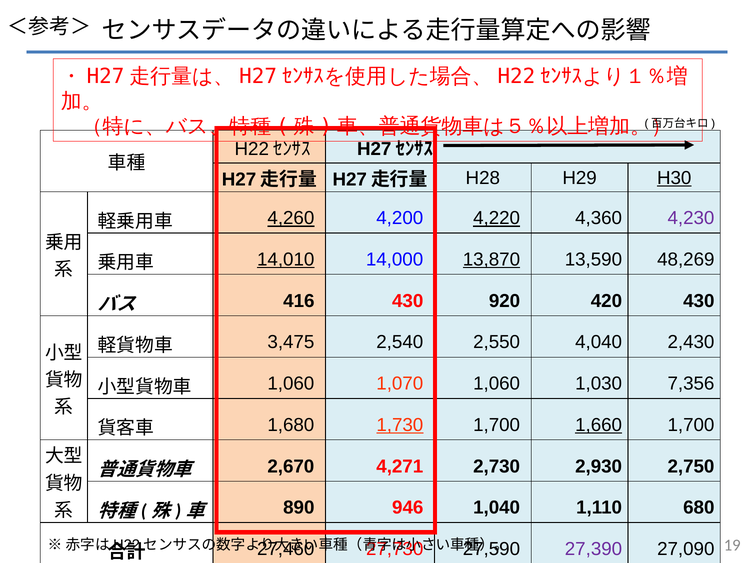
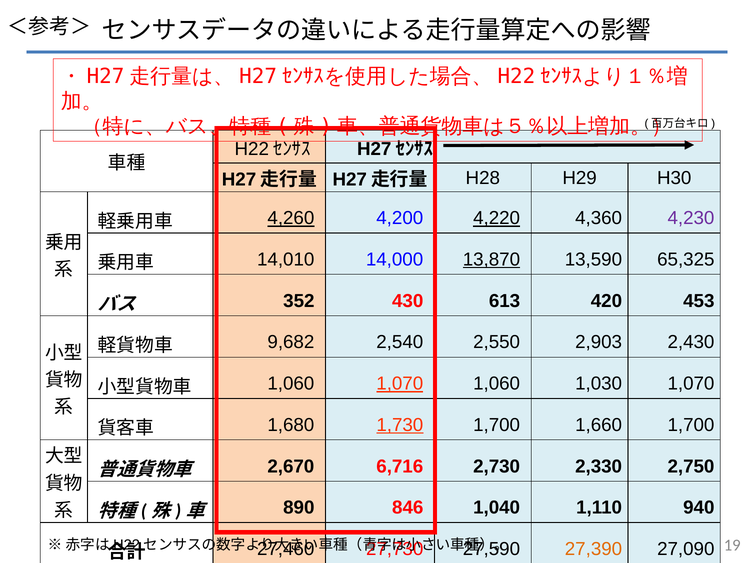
H30 underline: present -> none
14,010 underline: present -> none
48,269: 48,269 -> 65,325
416: 416 -> 352
920: 920 -> 613
420 430: 430 -> 453
3,475: 3,475 -> 9,682
4,040: 4,040 -> 2,903
1,070 at (400, 384) underline: none -> present
1,030 7,356: 7,356 -> 1,070
1,660 underline: present -> none
4,271: 4,271 -> 6,716
2,930: 2,930 -> 2,330
946: 946 -> 846
680: 680 -> 940
27,390 colour: purple -> orange
